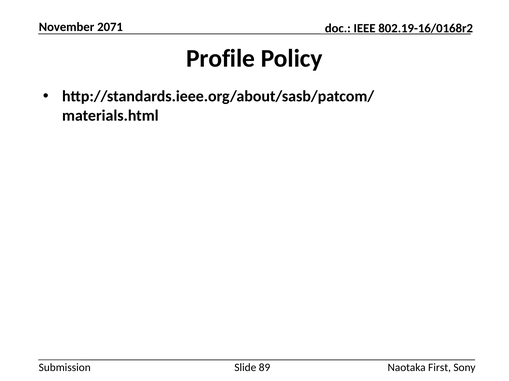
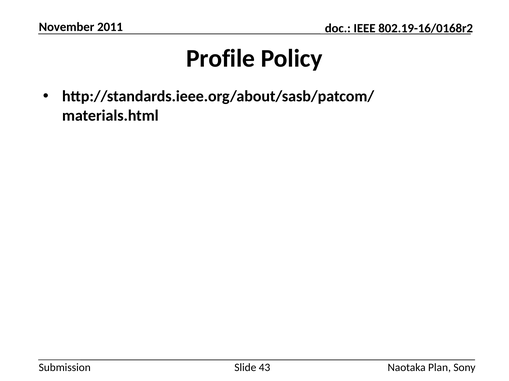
2071: 2071 -> 2011
89: 89 -> 43
First: First -> Plan
